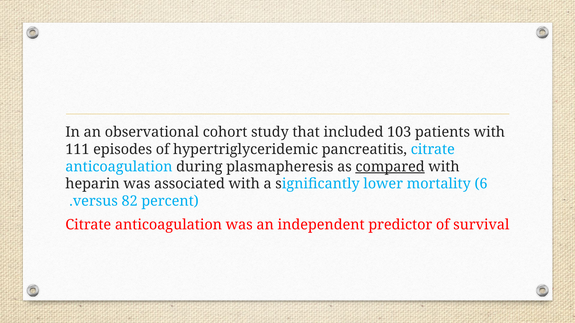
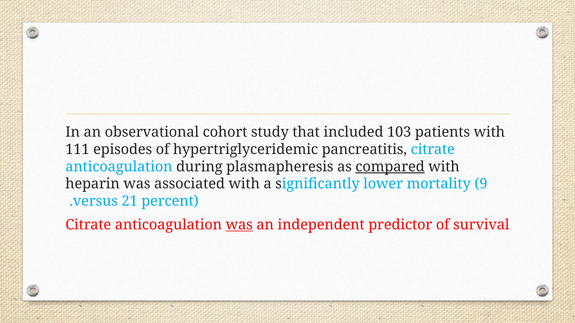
6: 6 -> 9
82: 82 -> 21
was at (239, 225) underline: none -> present
